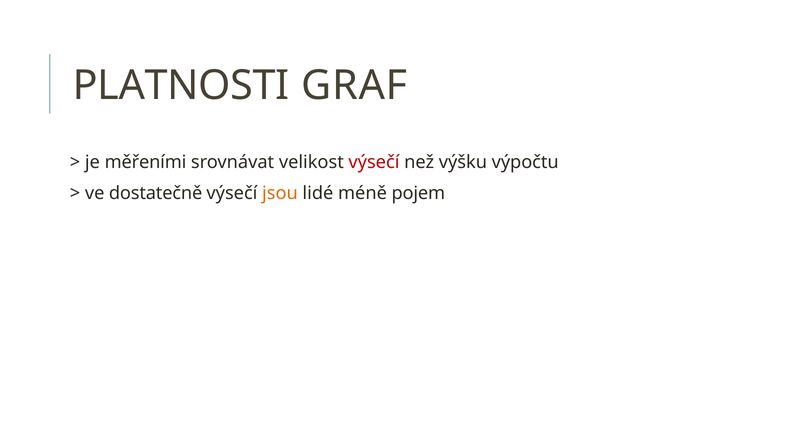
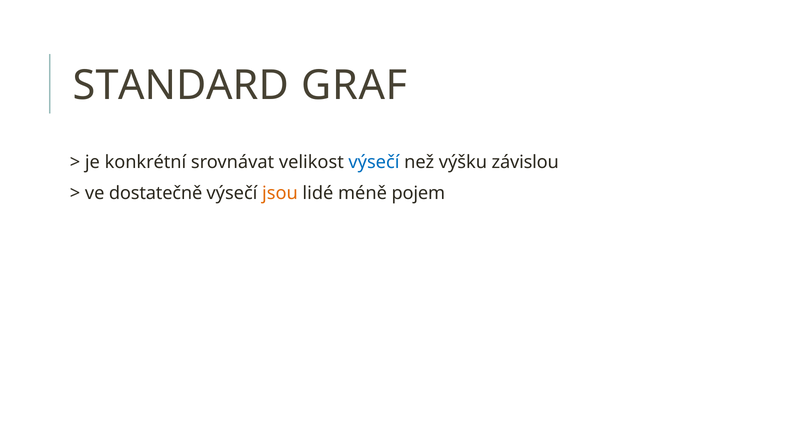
PLATNOSTI: PLATNOSTI -> STANDARD
měřeními: měřeními -> konkrétní
výsečí at (374, 162) colour: red -> blue
výpočtu: výpočtu -> závislou
